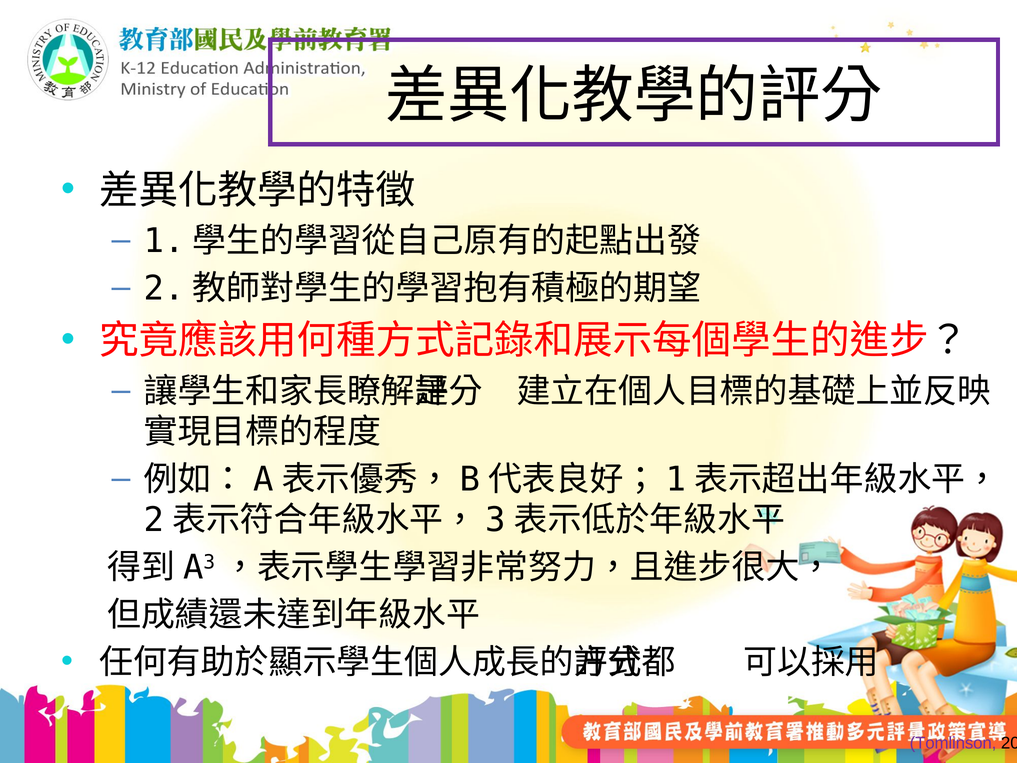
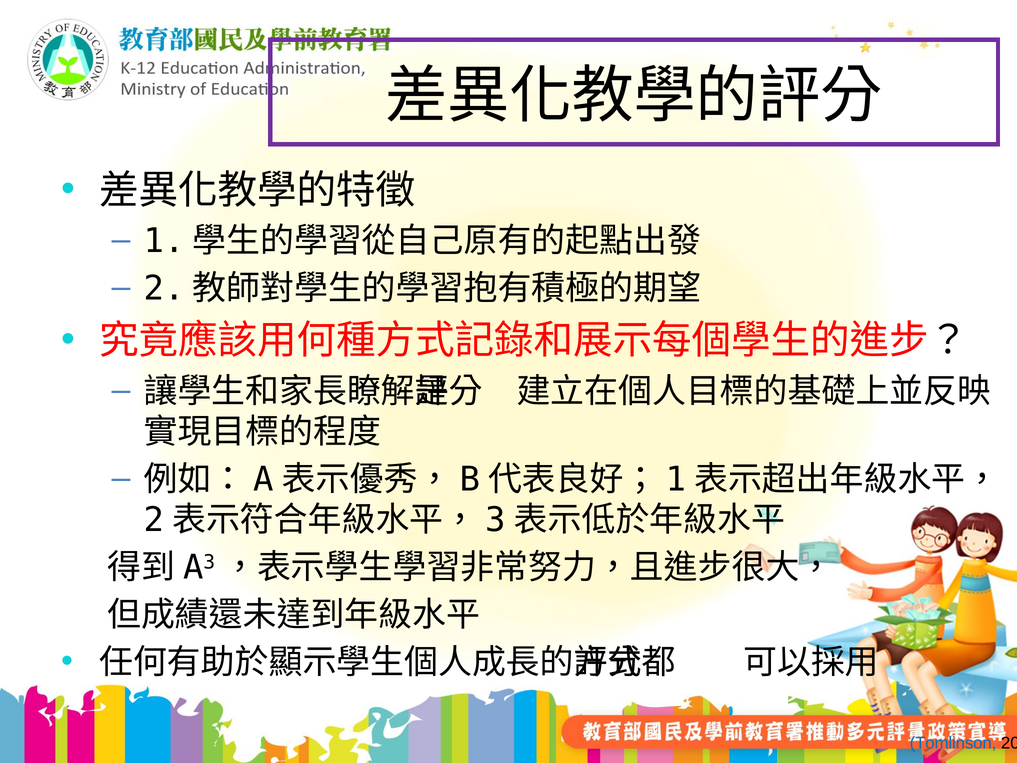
Tomlinson colour: purple -> blue
